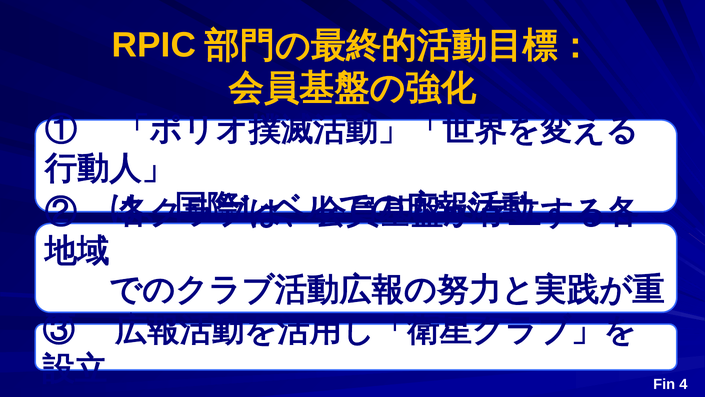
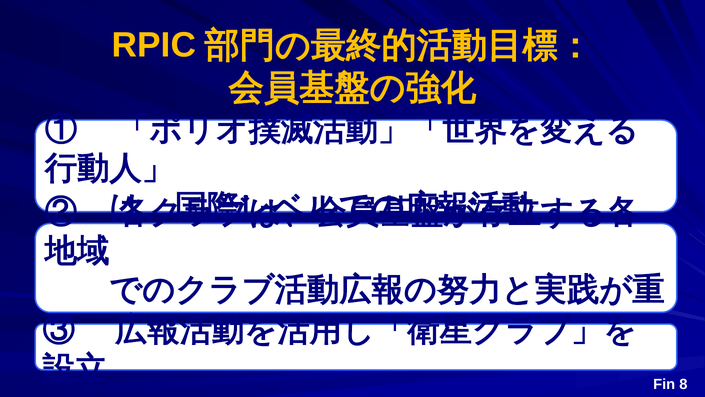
4: 4 -> 8
